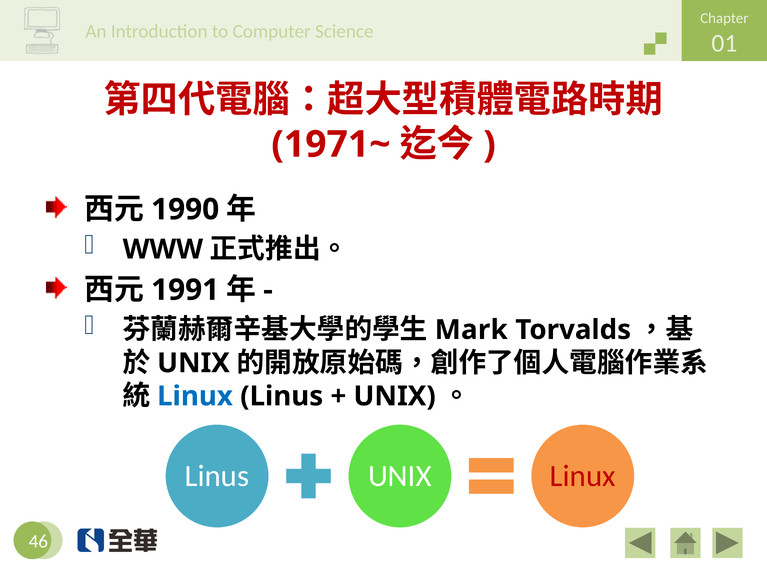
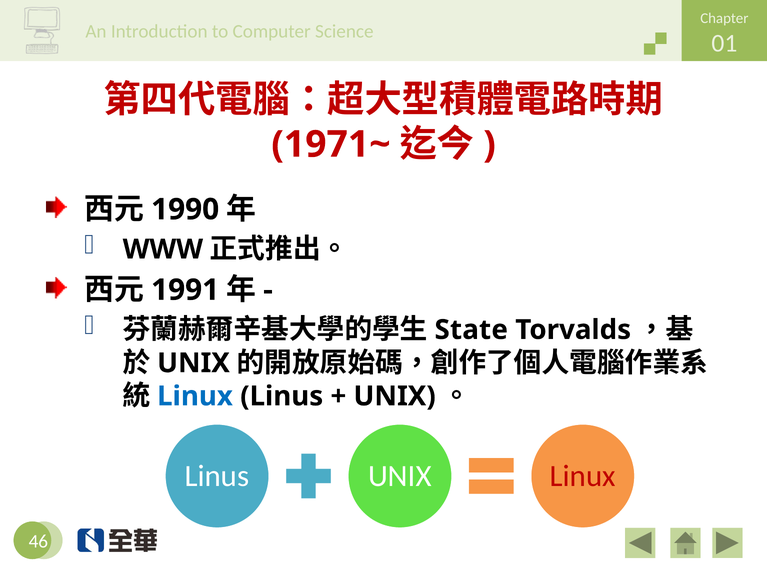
Mark: Mark -> State
